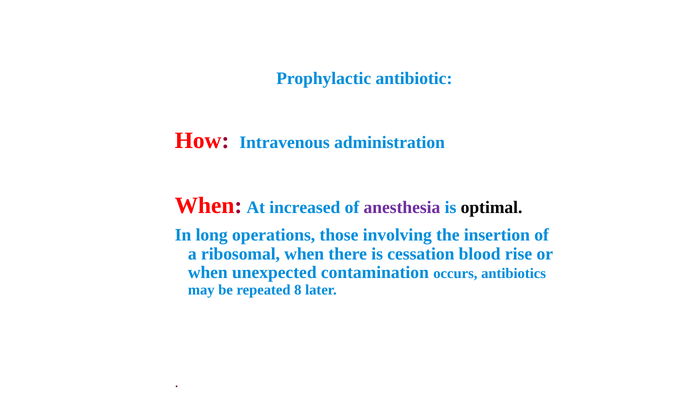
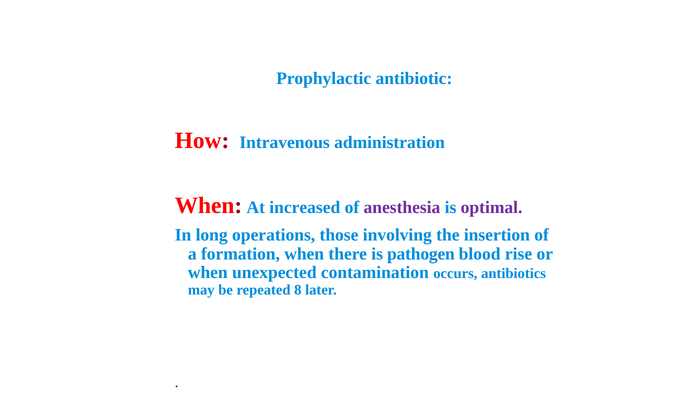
optimal colour: black -> purple
ribosomal: ribosomal -> formation
cessation: cessation -> pathogen
